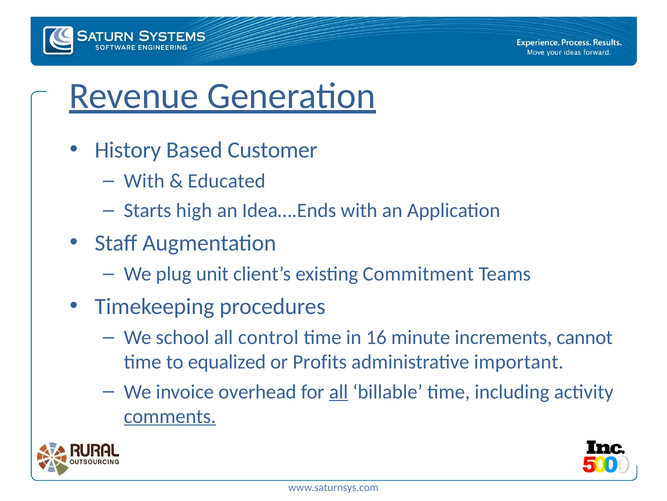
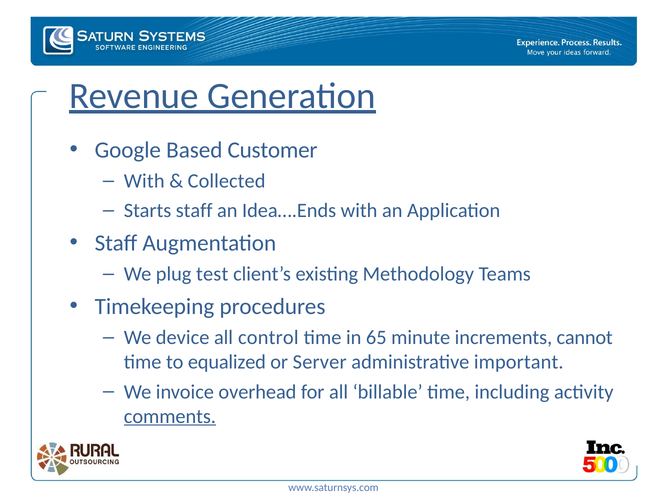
History: History -> Google
Educated: Educated -> Collected
Starts high: high -> staff
unit: unit -> test
Commitment: Commitment -> Methodology
school: school -> device
16: 16 -> 65
Profits: Profits -> Server
all at (339, 391) underline: present -> none
